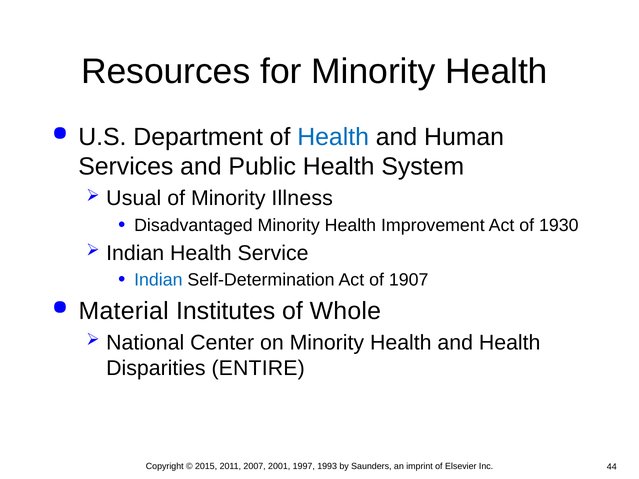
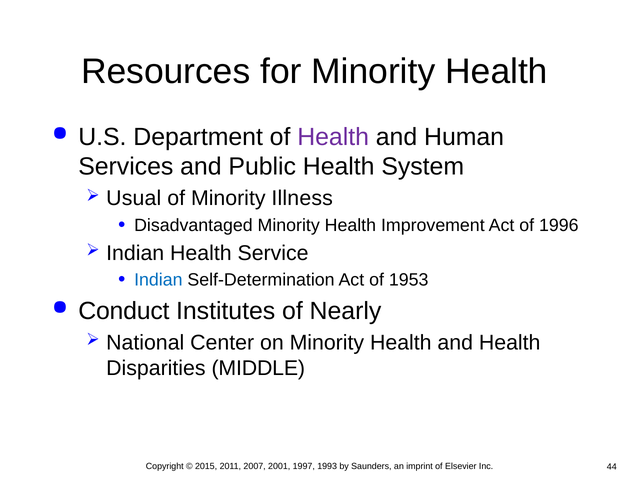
Health at (333, 137) colour: blue -> purple
1930: 1930 -> 1996
1907: 1907 -> 1953
Material: Material -> Conduct
Whole: Whole -> Nearly
ENTIRE: ENTIRE -> MIDDLE
